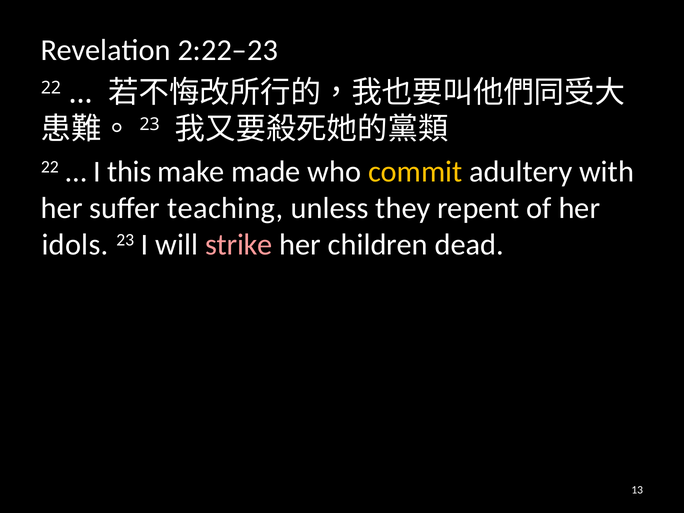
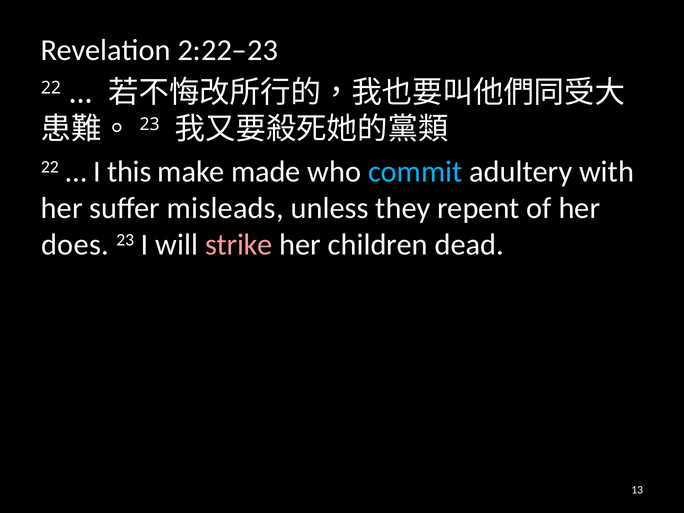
commit colour: yellow -> light blue
teaching: teaching -> misleads
idols: idols -> does
